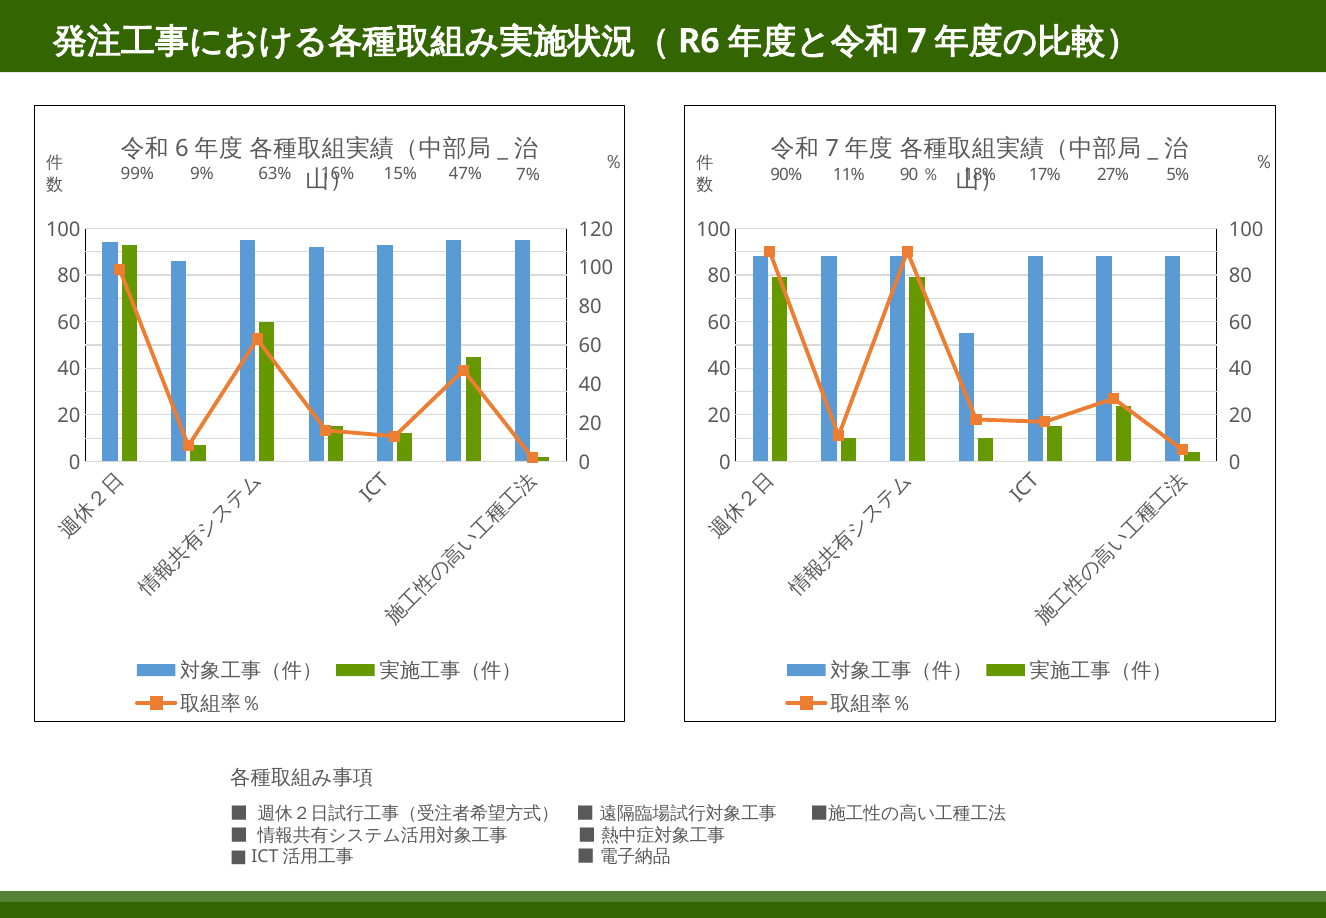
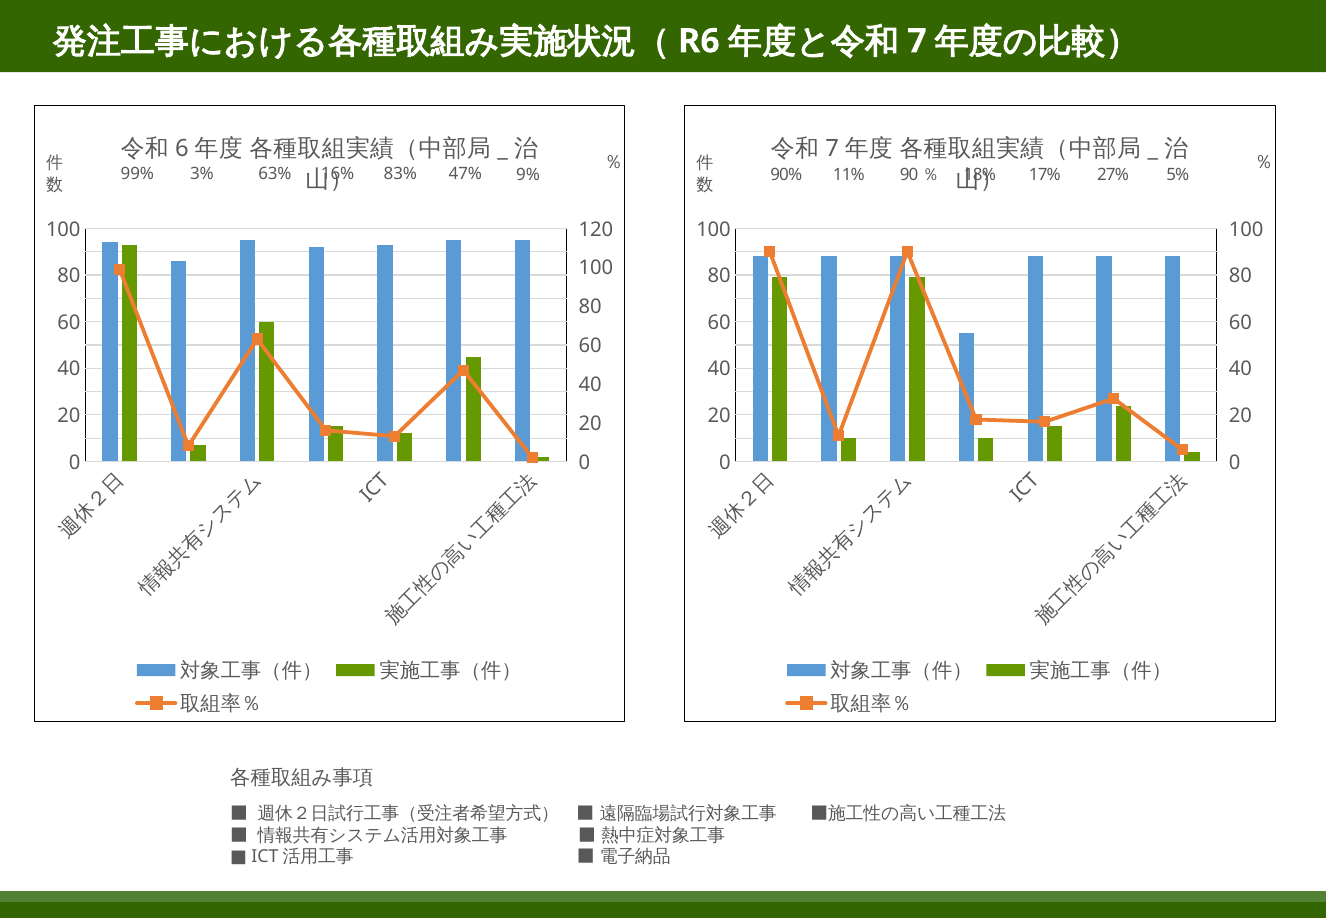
9%: 9% -> 3%
15%: 15% -> 83%
7%: 7% -> 9%
